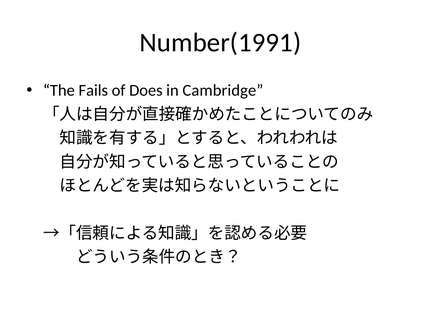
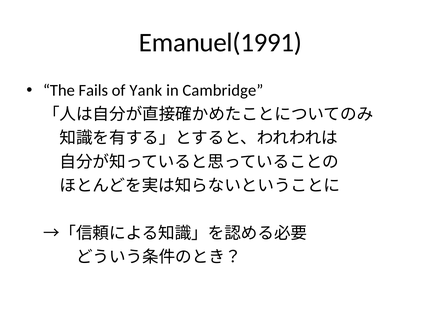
Number(1991: Number(1991 -> Emanuel(1991
Does: Does -> Yank
